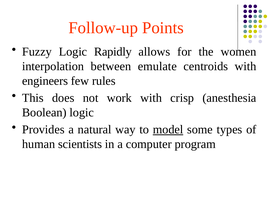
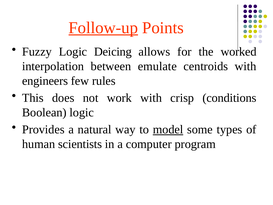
Follow-up underline: none -> present
Rapidly: Rapidly -> Deicing
women: women -> worked
anesthesia: anesthesia -> conditions
